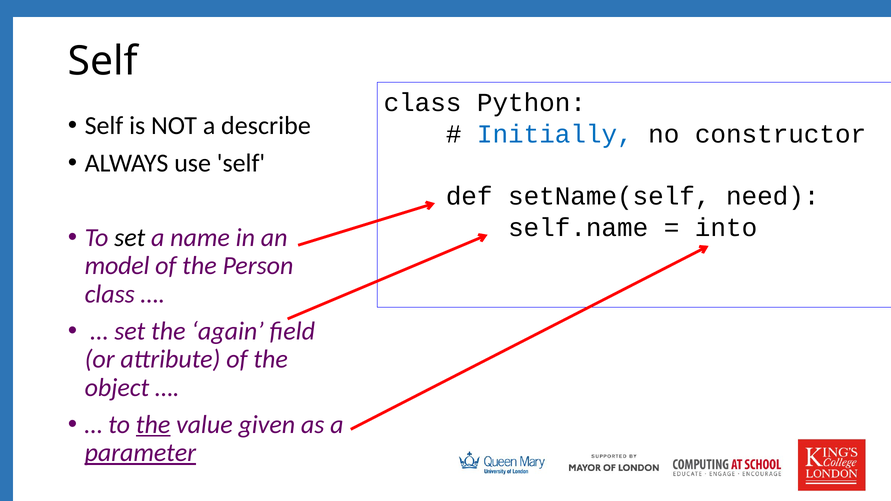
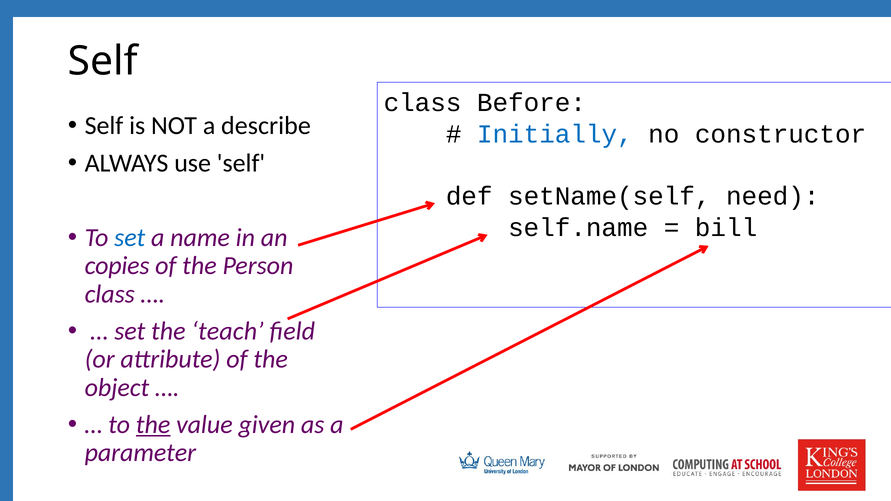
Python: Python -> Before
into: into -> bill
set at (130, 238) colour: black -> blue
model: model -> copies
again: again -> teach
parameter underline: present -> none
